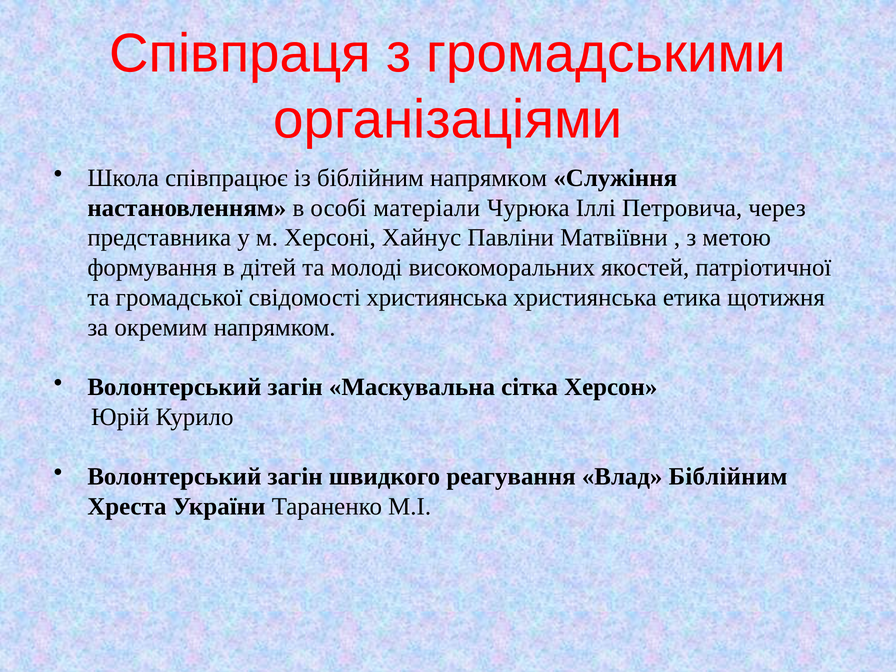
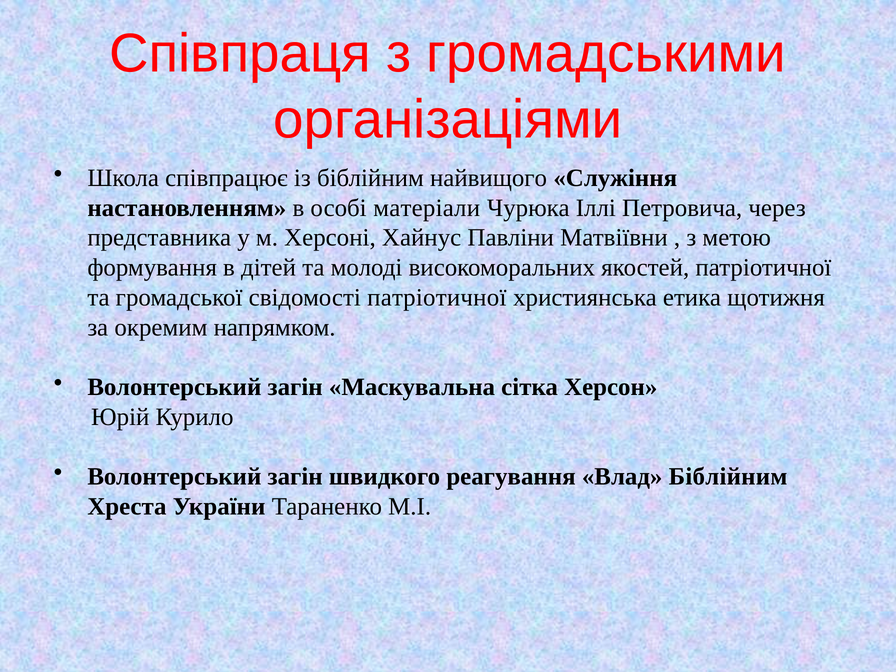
біблійним напрямком: напрямком -> найвищого
свідомості християнська: християнська -> патріотичної
